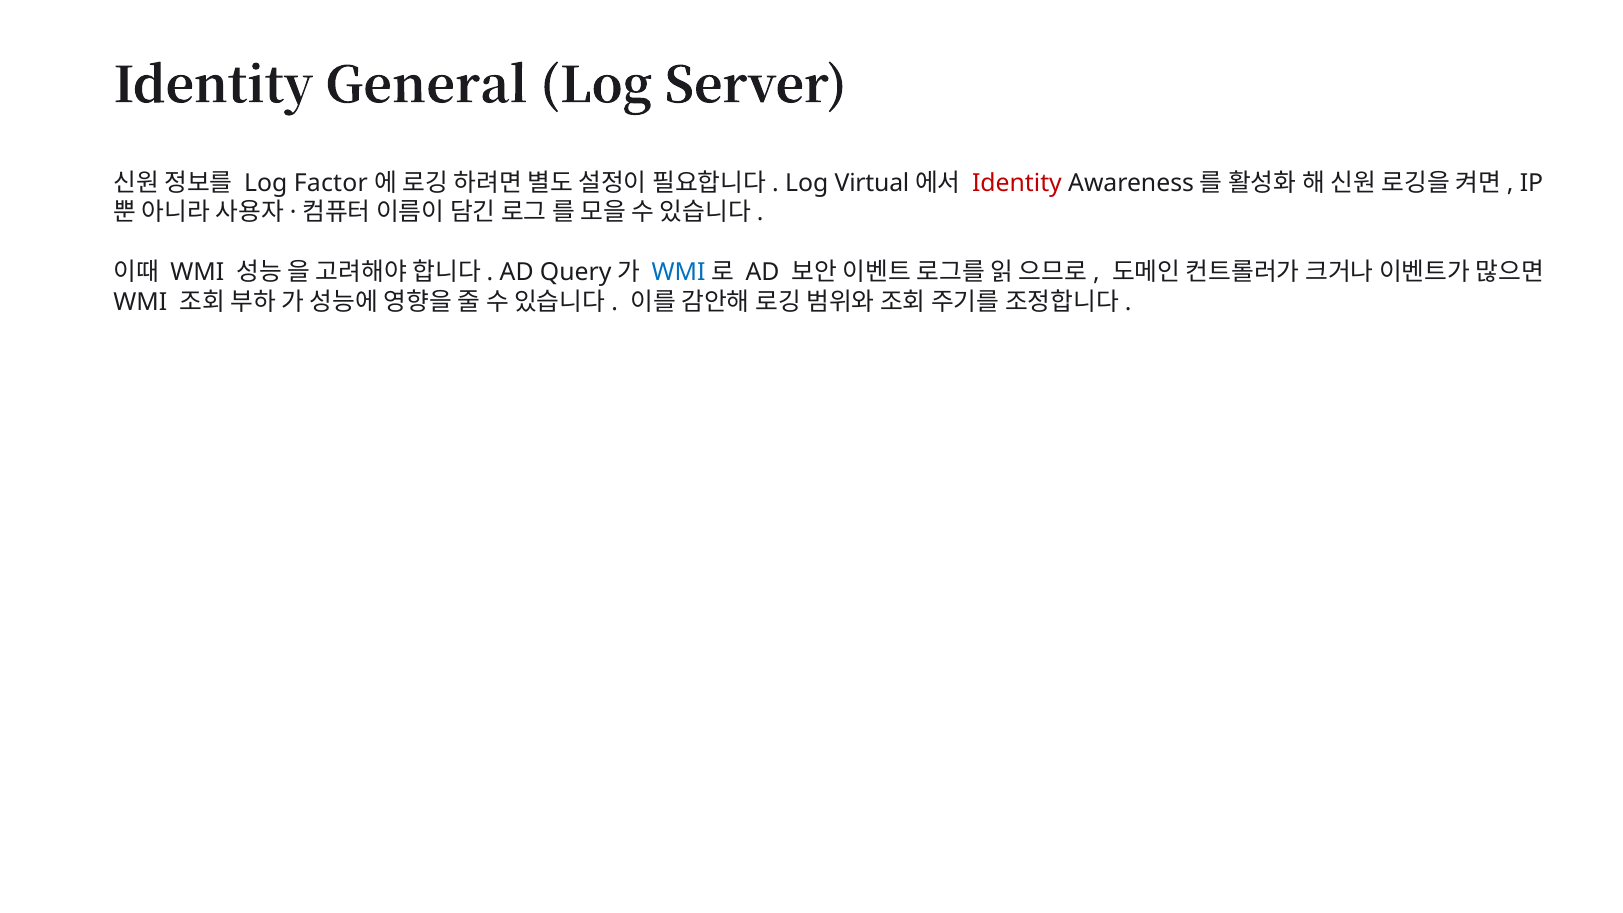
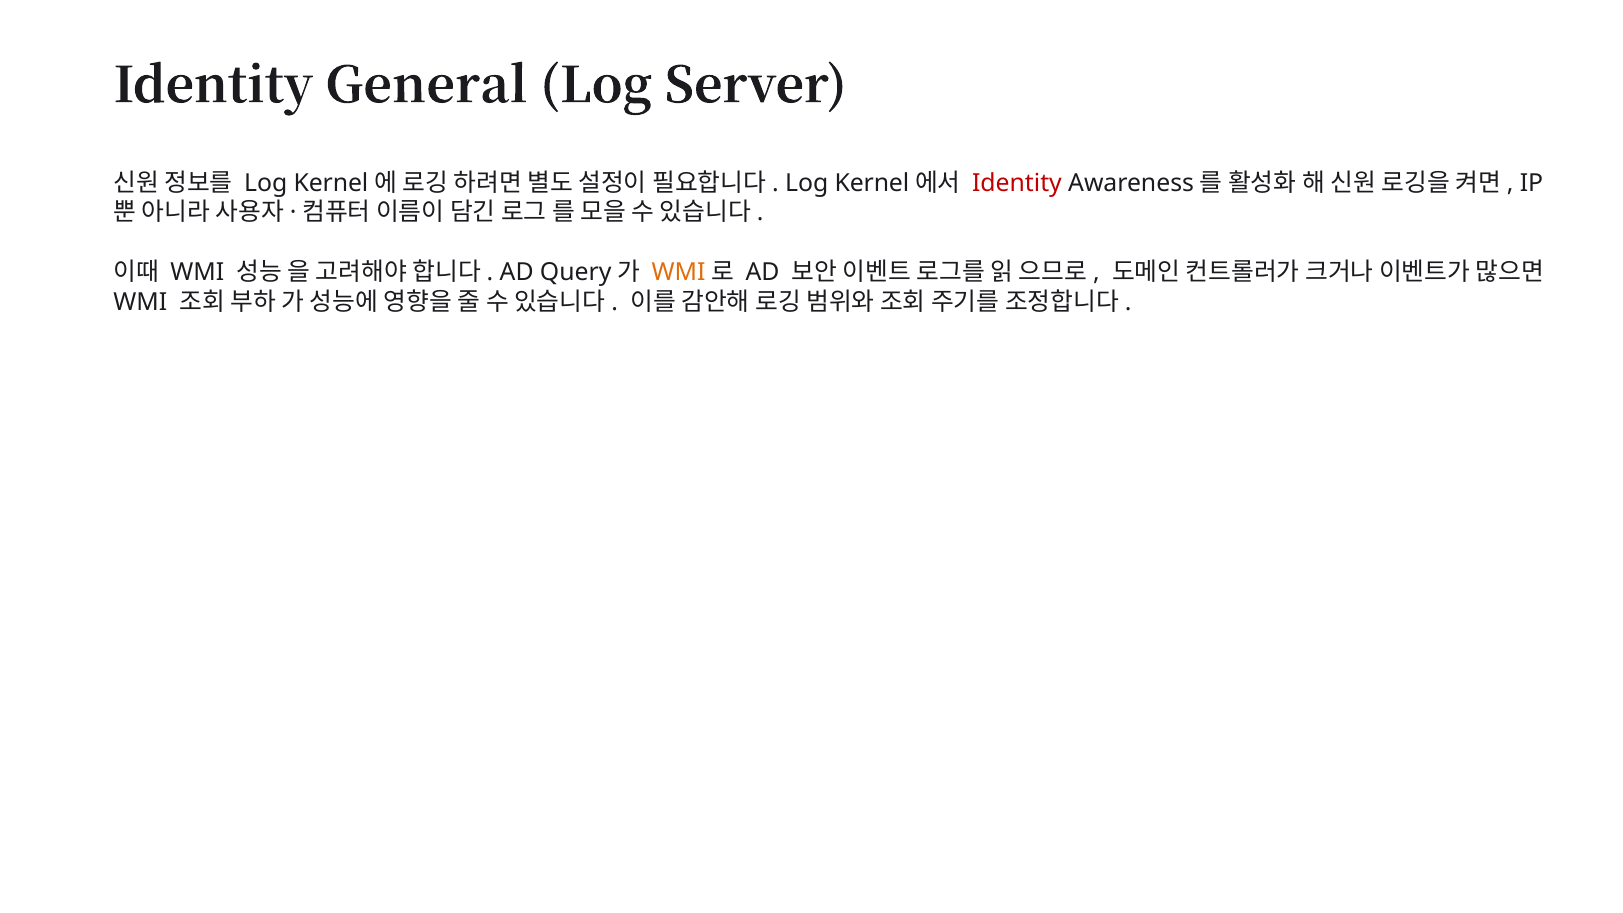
Factor at (331, 183): Factor -> Kernel
Virtual at (872, 183): Virtual -> Kernel
WMI at (679, 272) colour: blue -> orange
